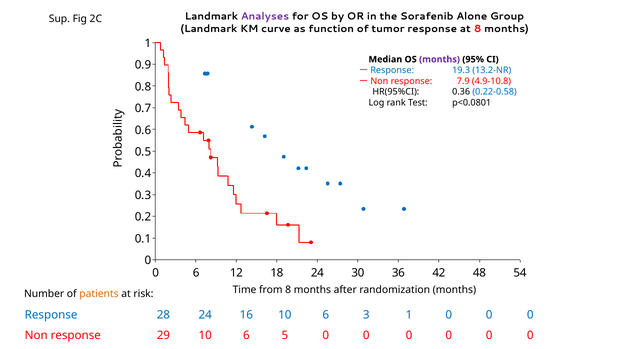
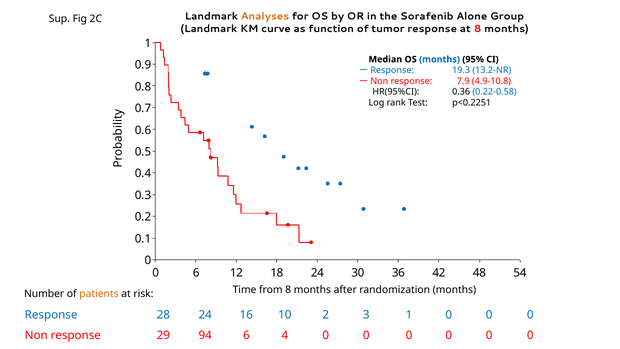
Analyses colour: purple -> orange
months at (440, 59) colour: purple -> blue
p<0.0801: p<0.0801 -> p<0.2251
16 10 6: 6 -> 2
29 10: 10 -> 94
5: 5 -> 4
